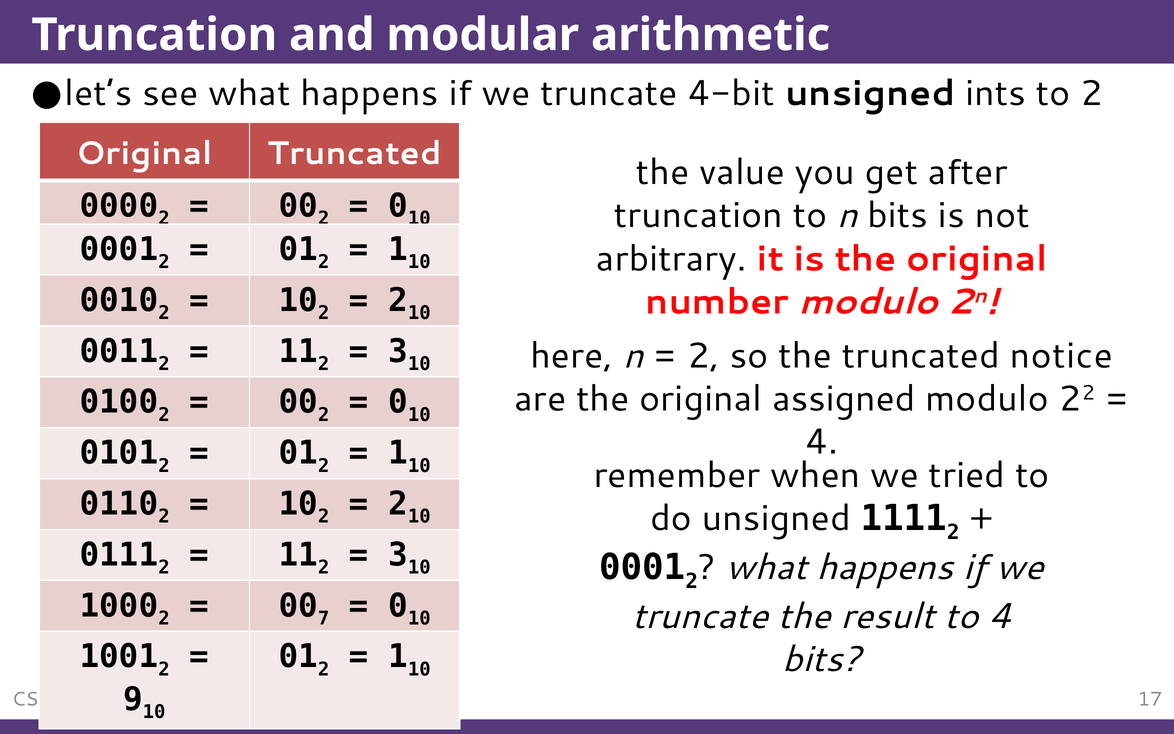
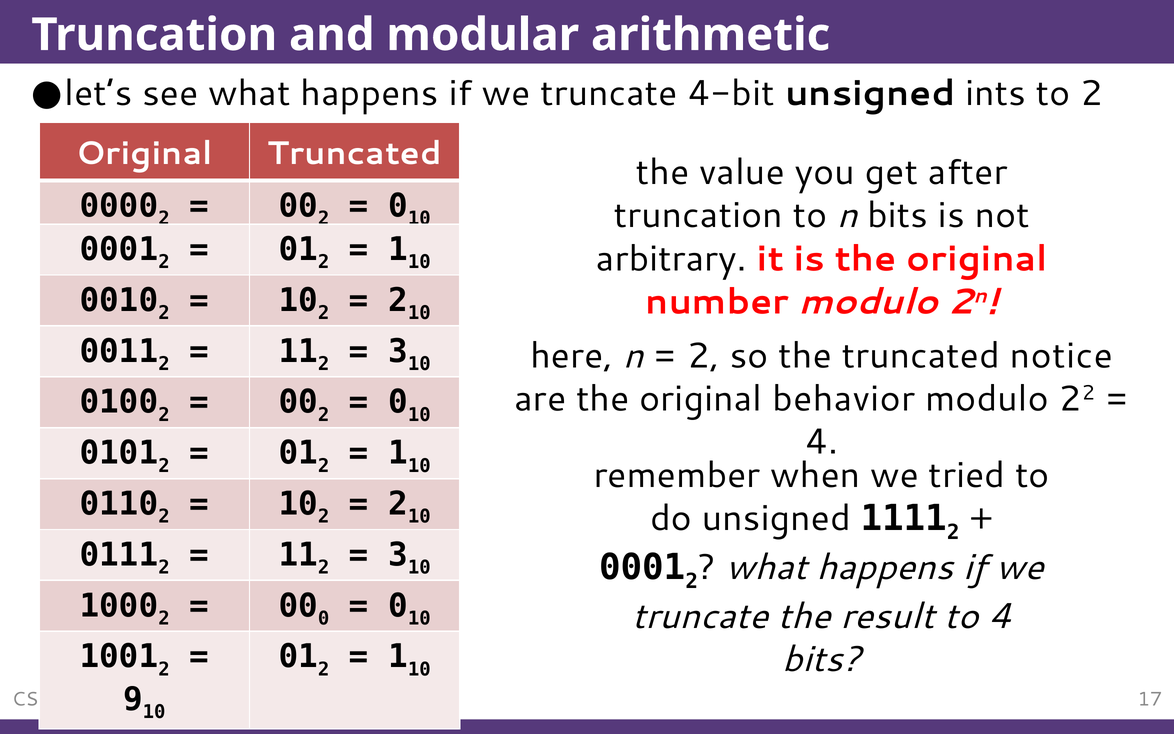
assigned: assigned -> behavior
7 at (324, 618): 7 -> 0
